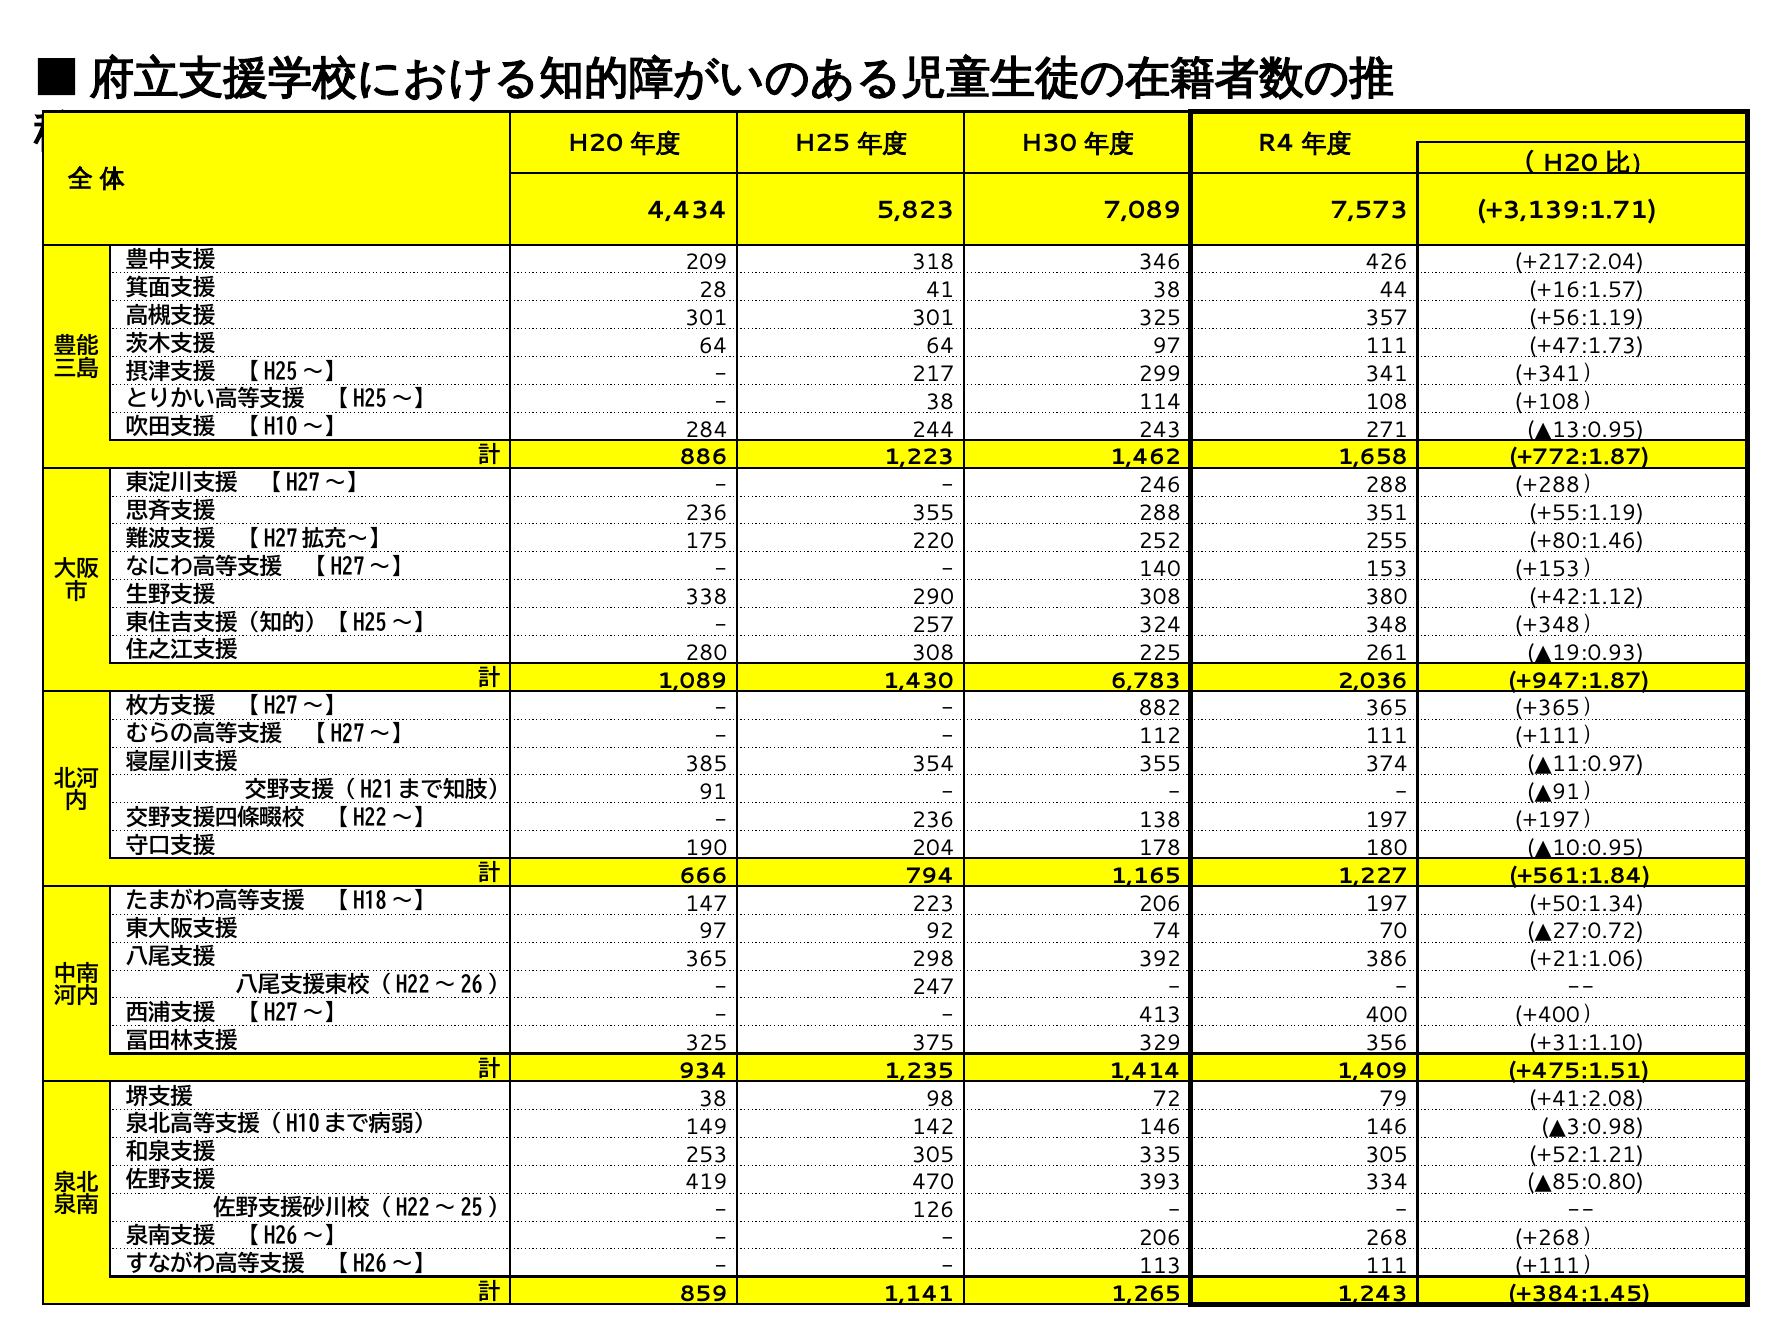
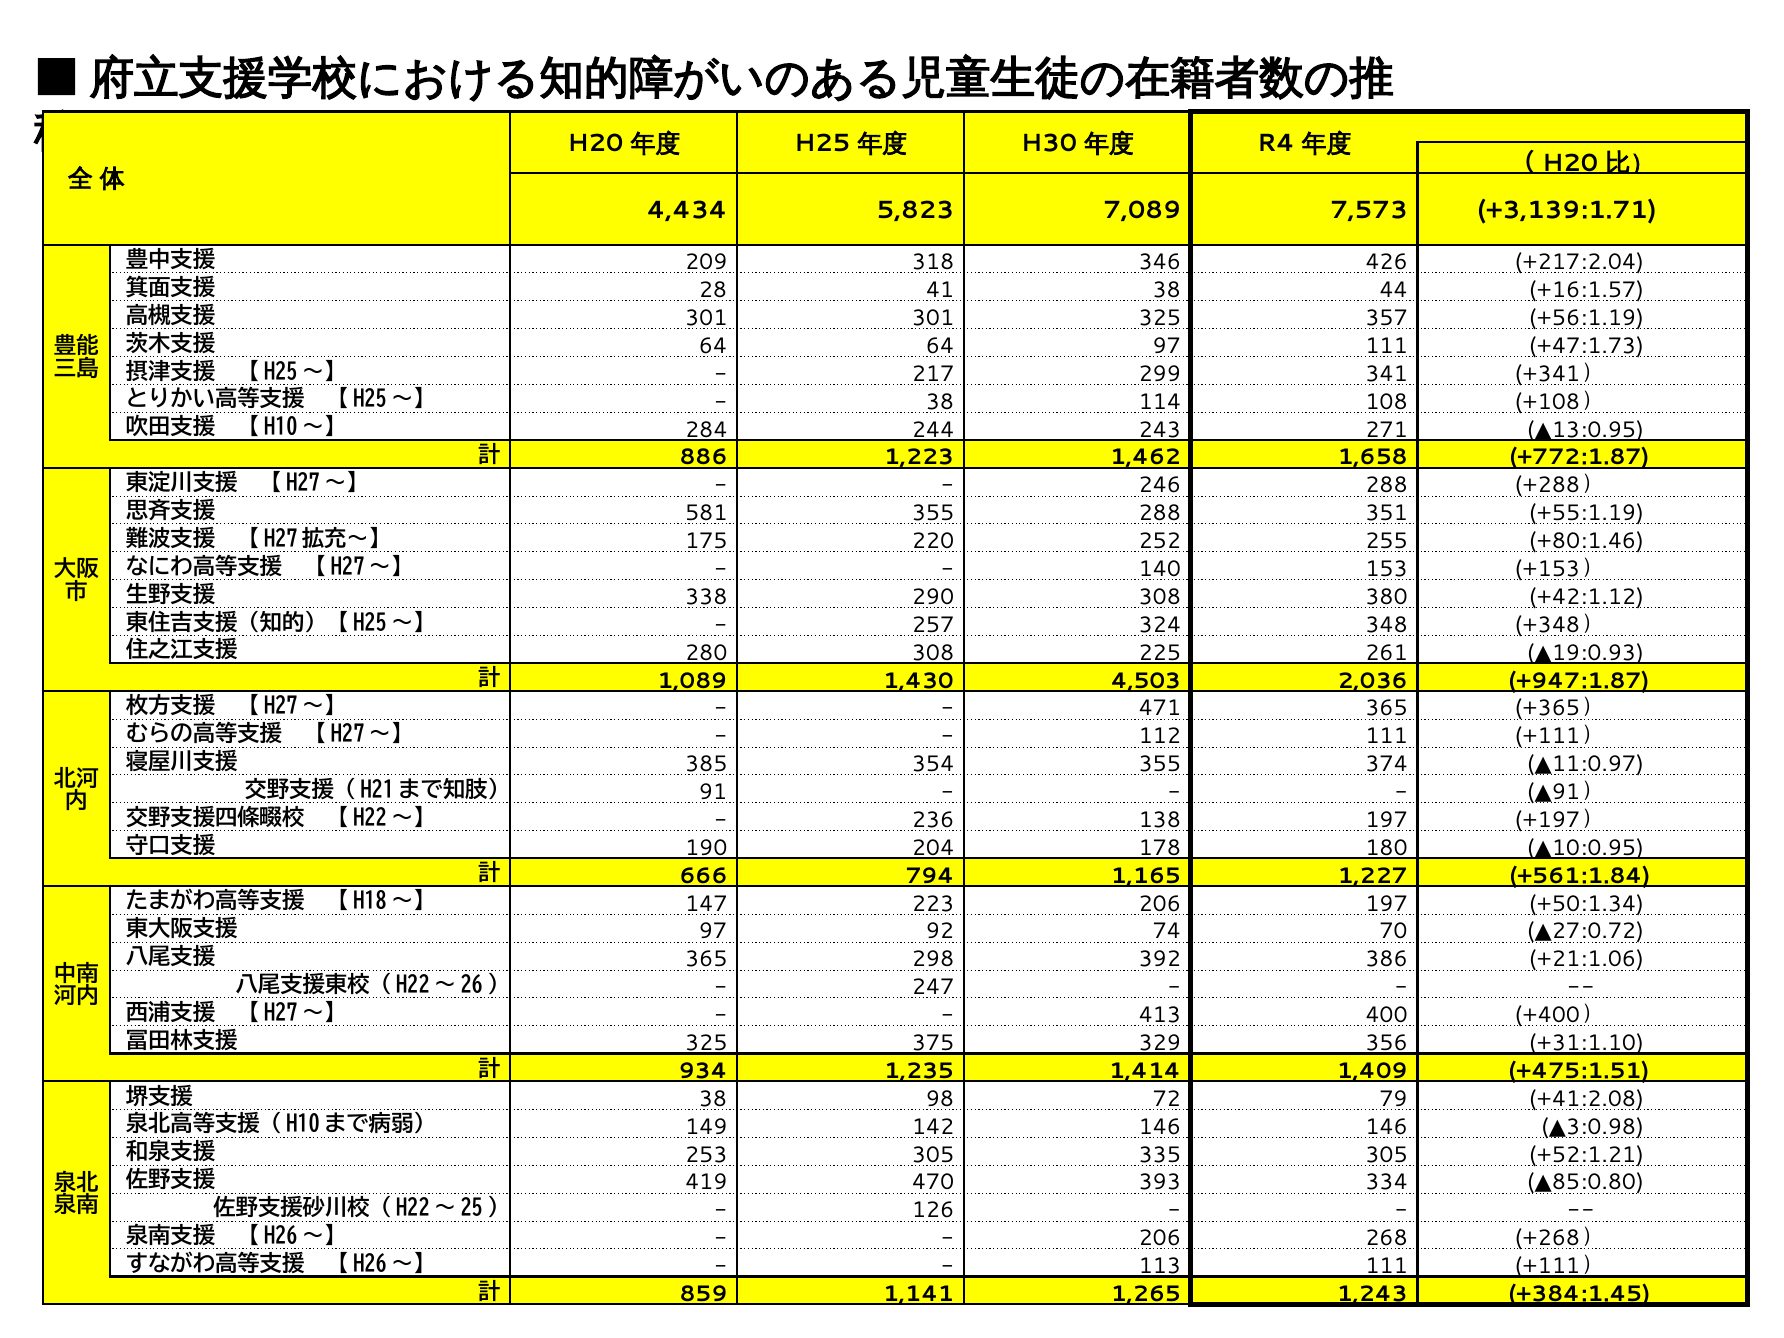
236 at (706, 513): 236 -> 581
6,783: 6,783 -> 4,503
882: 882 -> 471
